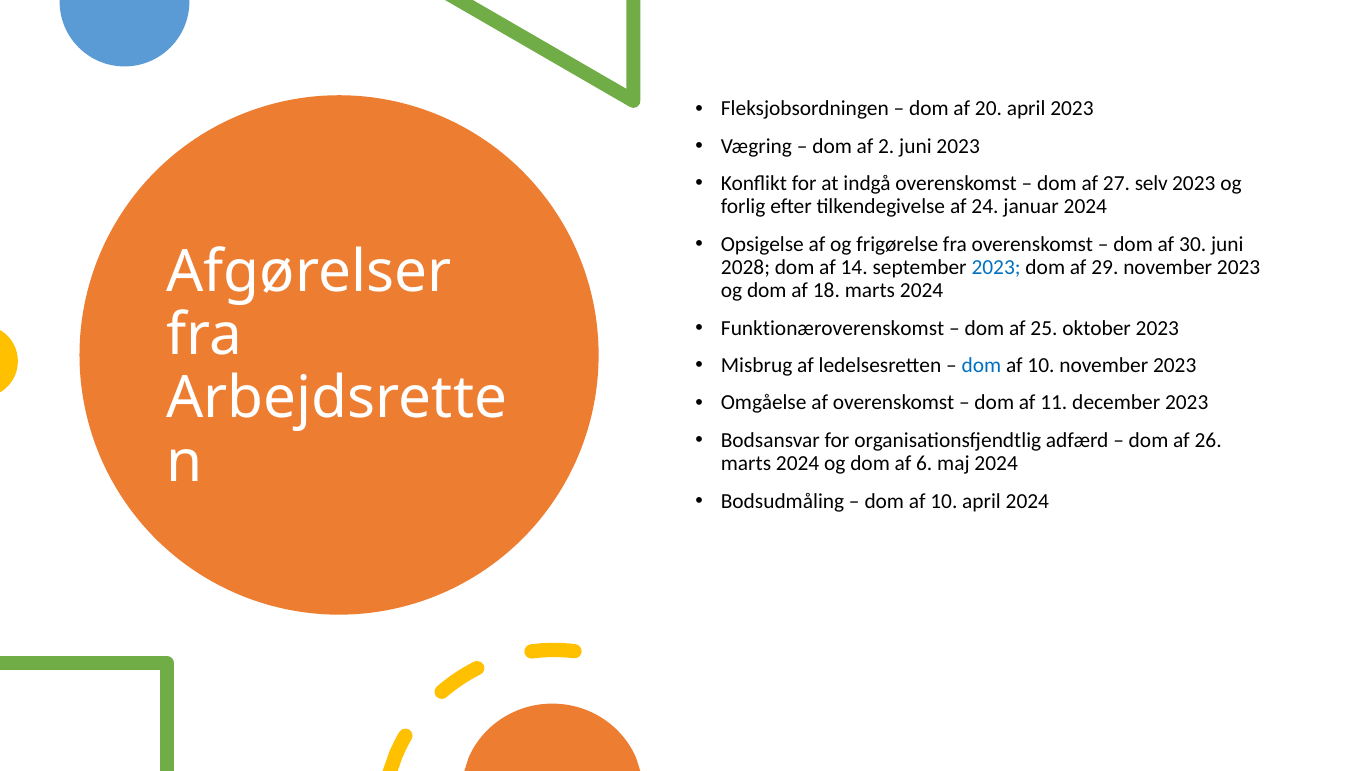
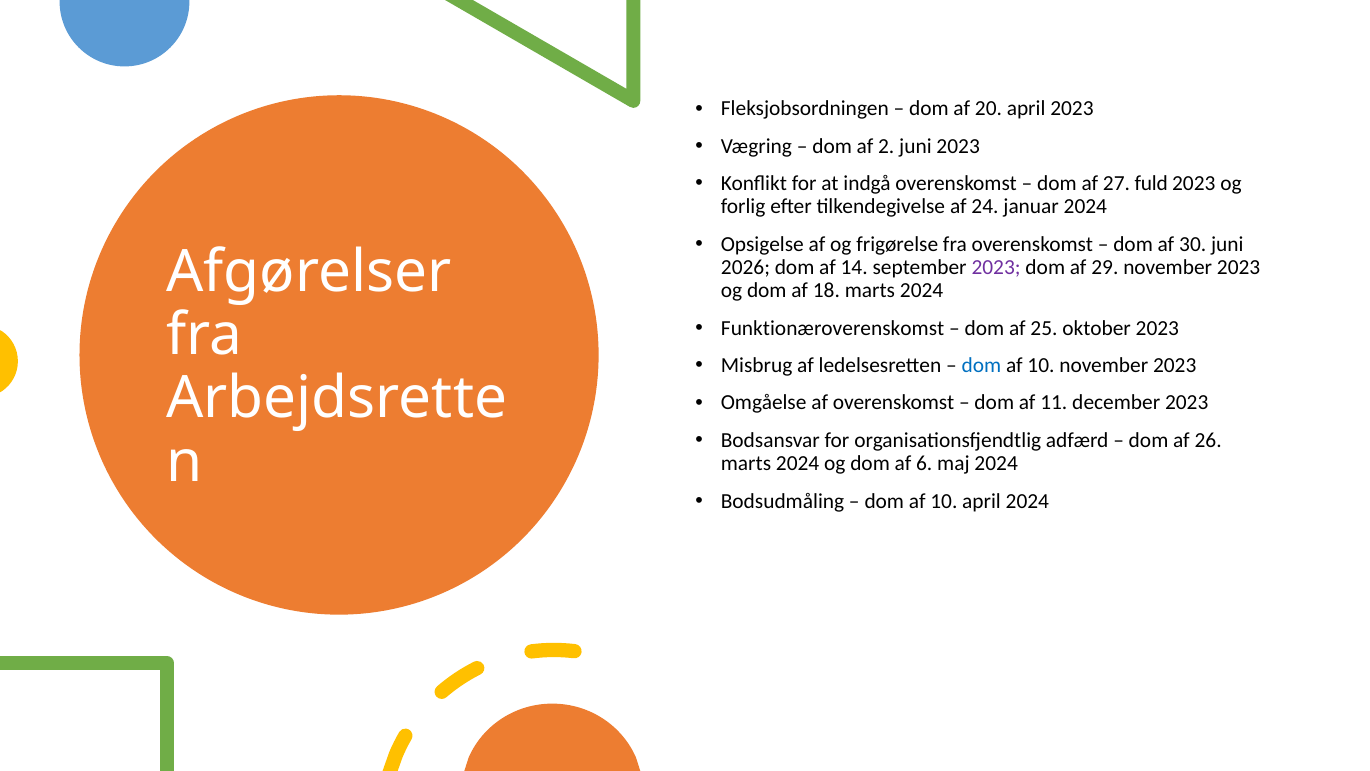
selv: selv -> fuld
2028: 2028 -> 2026
2023 at (996, 267) colour: blue -> purple
